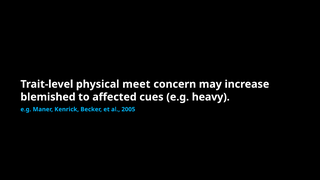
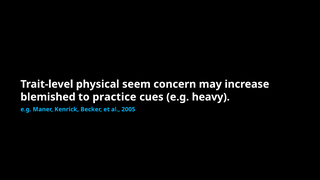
meet: meet -> seem
affected: affected -> practice
